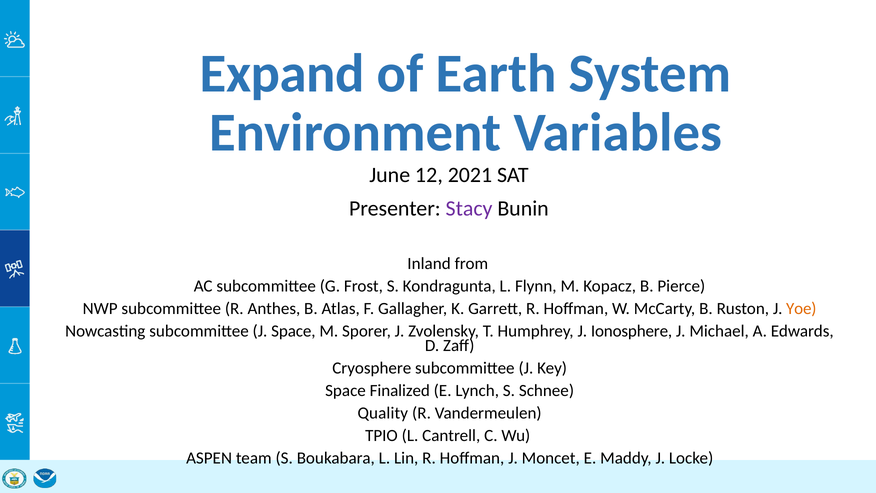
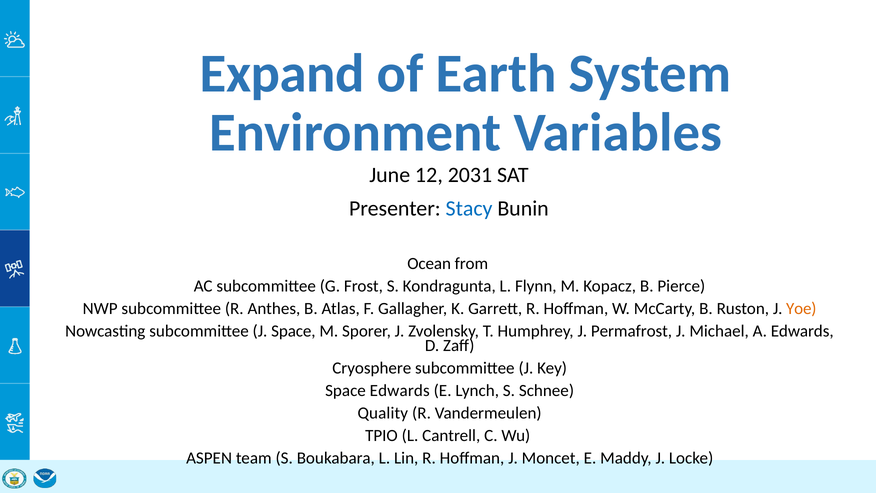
2021: 2021 -> 2031
Stacy colour: purple -> blue
Inland: Inland -> Ocean
Ionosphere: Ionosphere -> Permafrost
Space Finalized: Finalized -> Edwards
